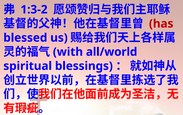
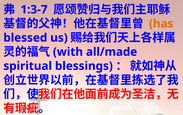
1:3-2: 1:3-2 -> 1:3-7
has colour: red -> orange
all/world: all/world -> all/made
